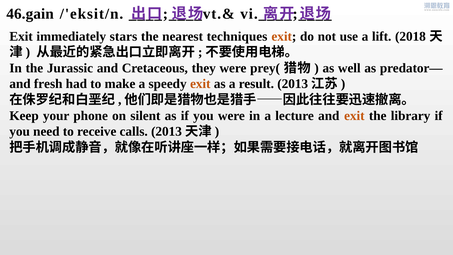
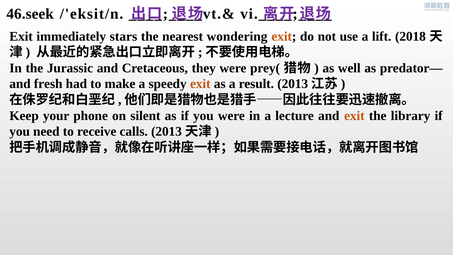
46.gain: 46.gain -> 46.seek
techniques: techniques -> wondering
